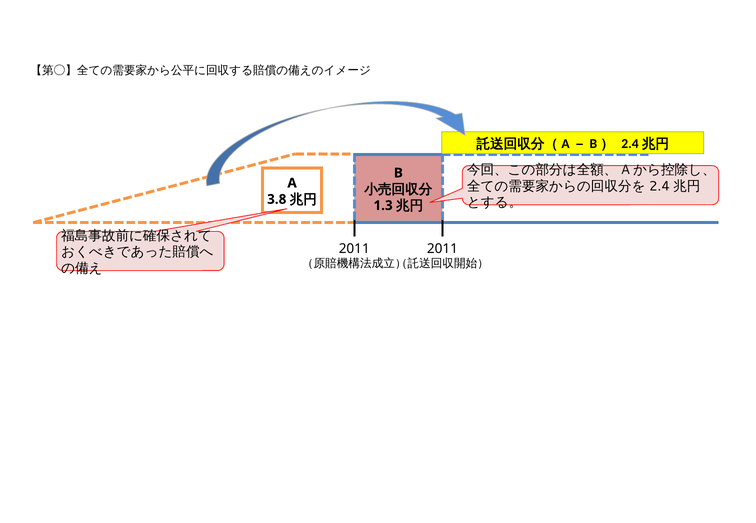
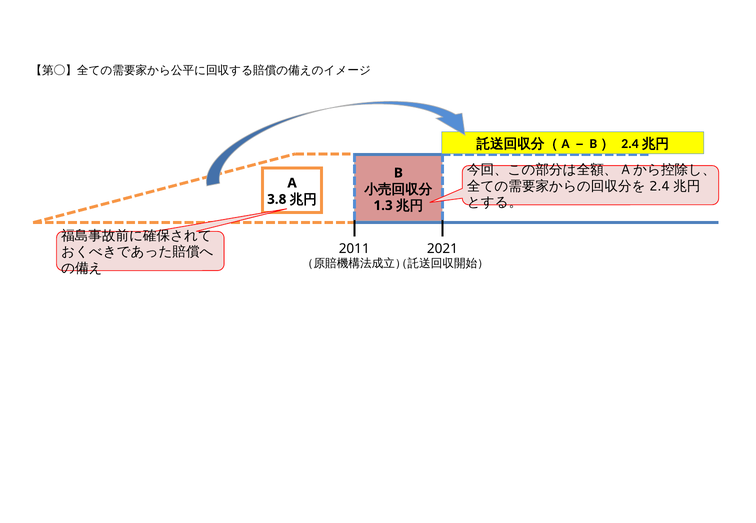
2011 at (442, 249): 2011 -> 2021
